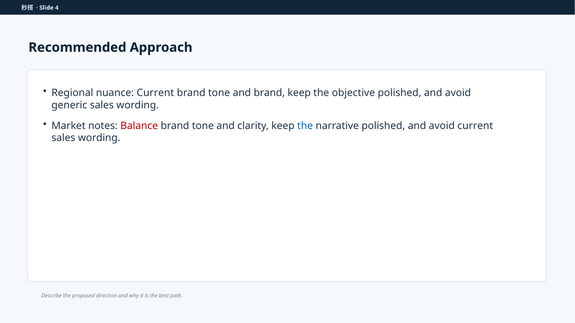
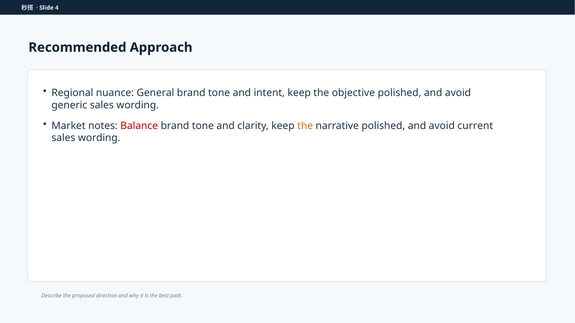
nuance Current: Current -> General
and brand: brand -> intent
the at (305, 126) colour: blue -> orange
